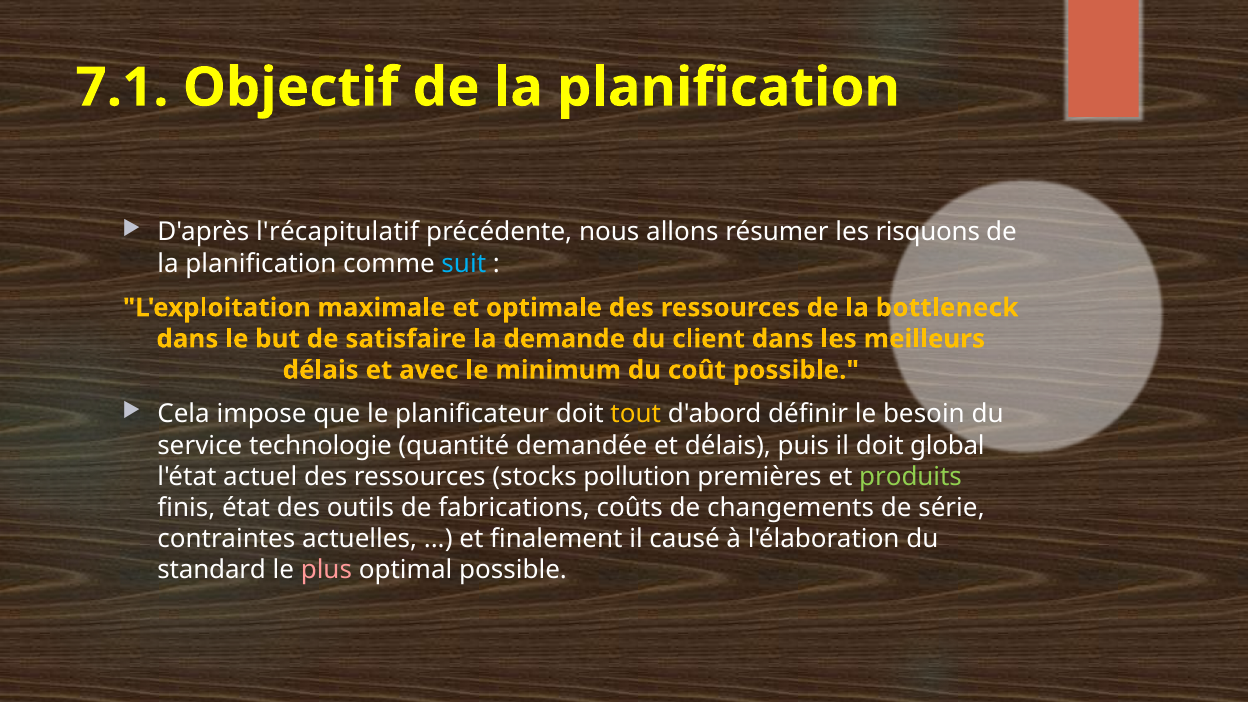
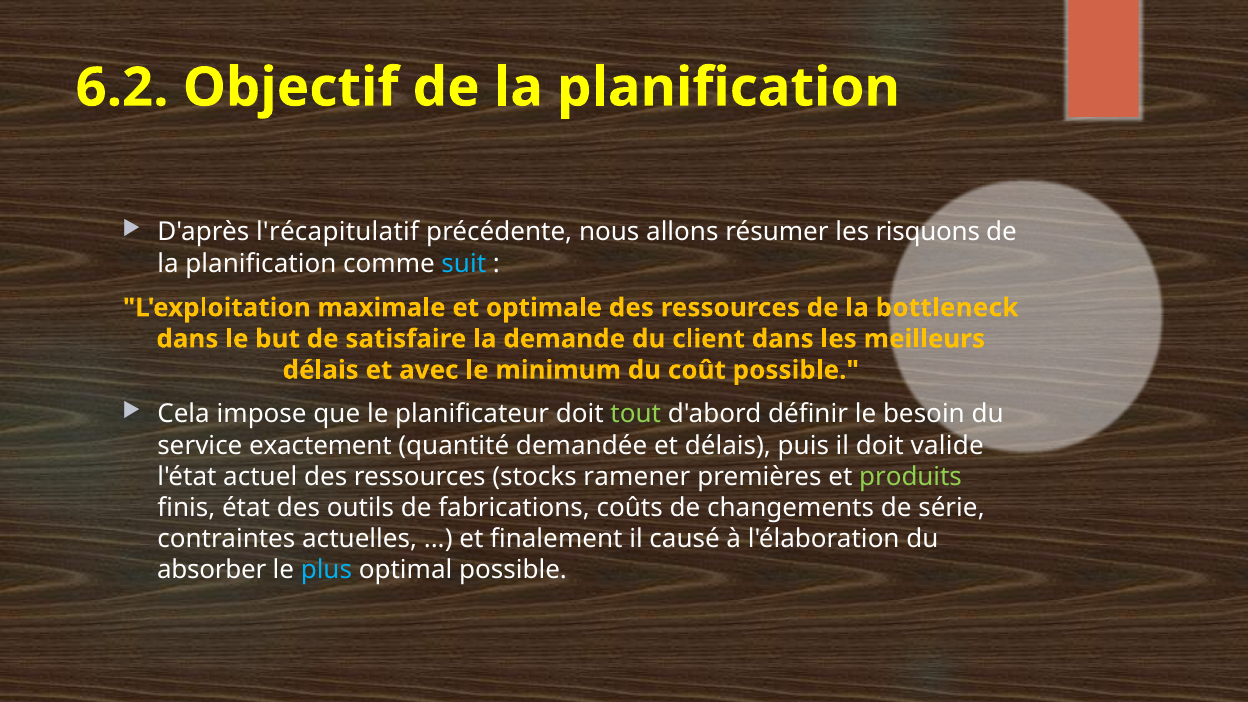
7.1: 7.1 -> 6.2
tout colour: yellow -> light green
technologie: technologie -> exactement
global: global -> valide
pollution: pollution -> ramener
standard: standard -> absorber
plus colour: pink -> light blue
